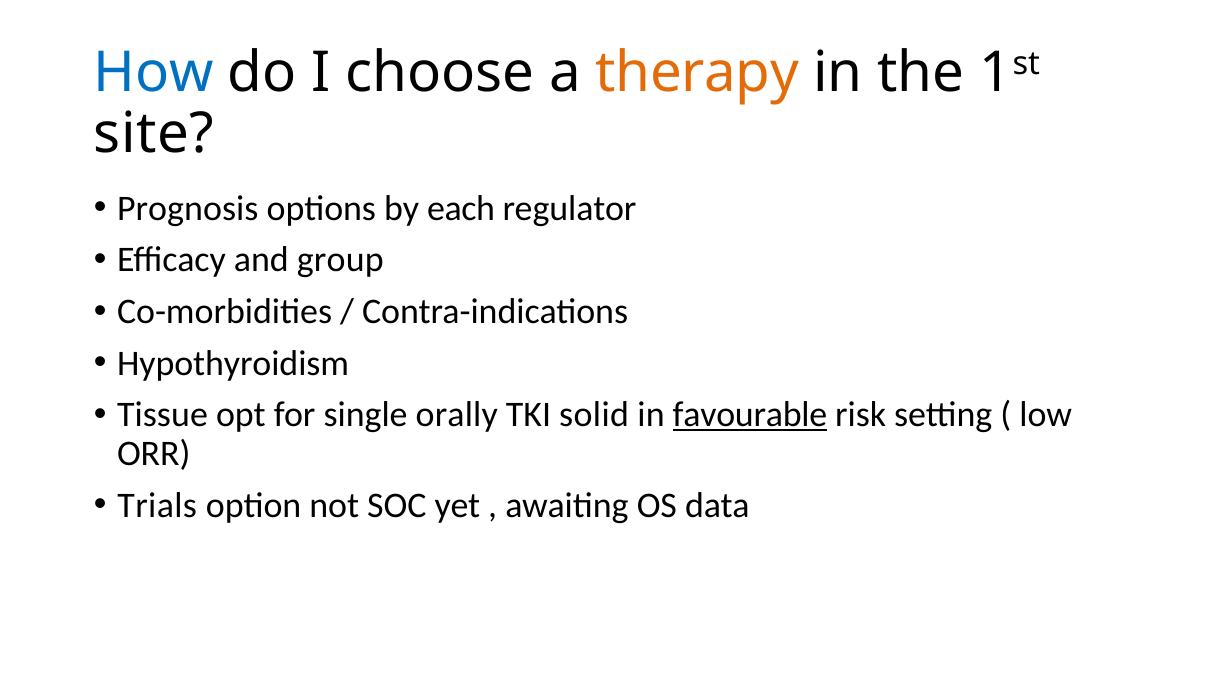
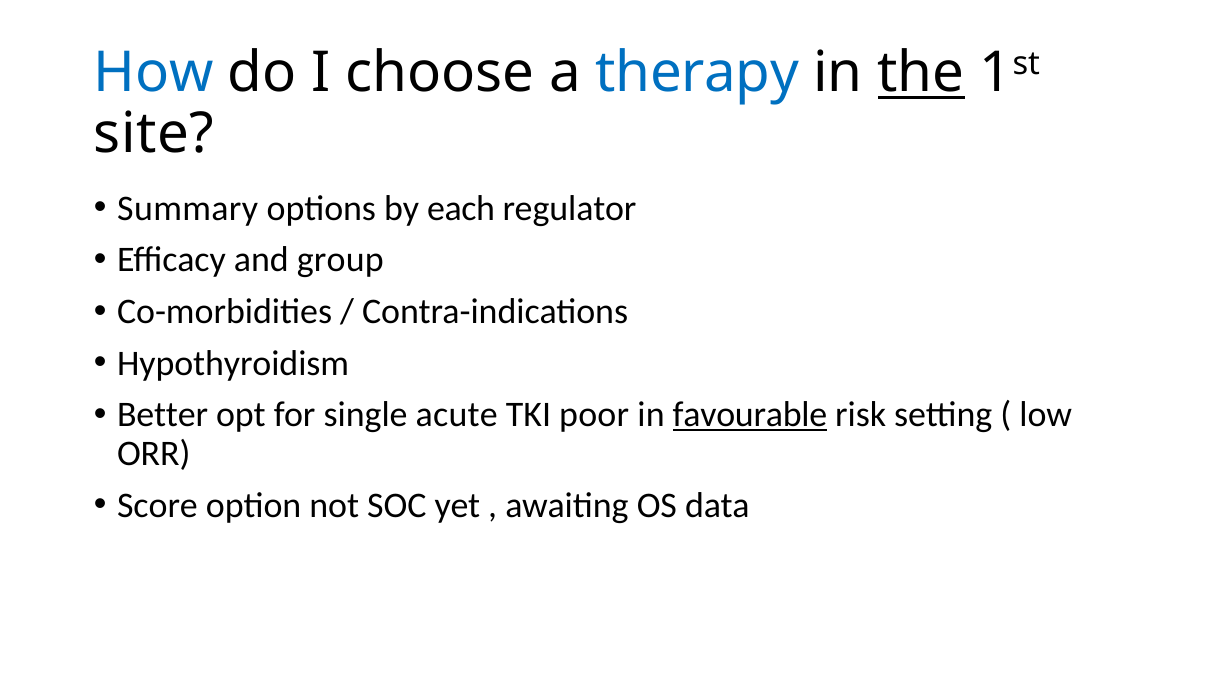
therapy colour: orange -> blue
the underline: none -> present
Prognosis: Prognosis -> Summary
Tissue: Tissue -> Better
orally: orally -> acute
solid: solid -> poor
Trials: Trials -> Score
